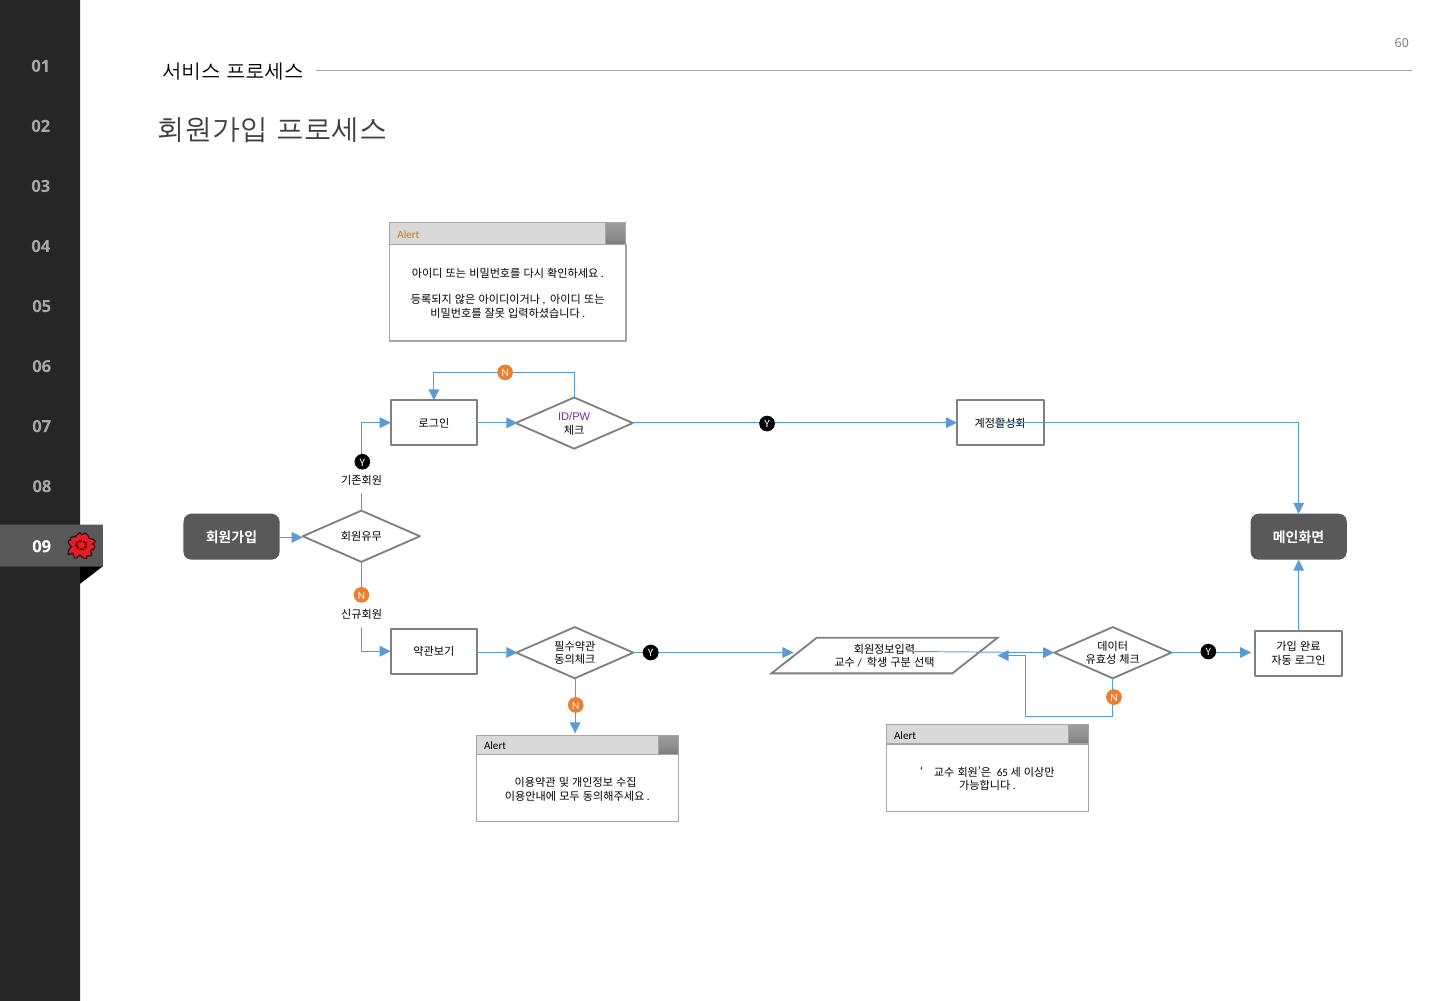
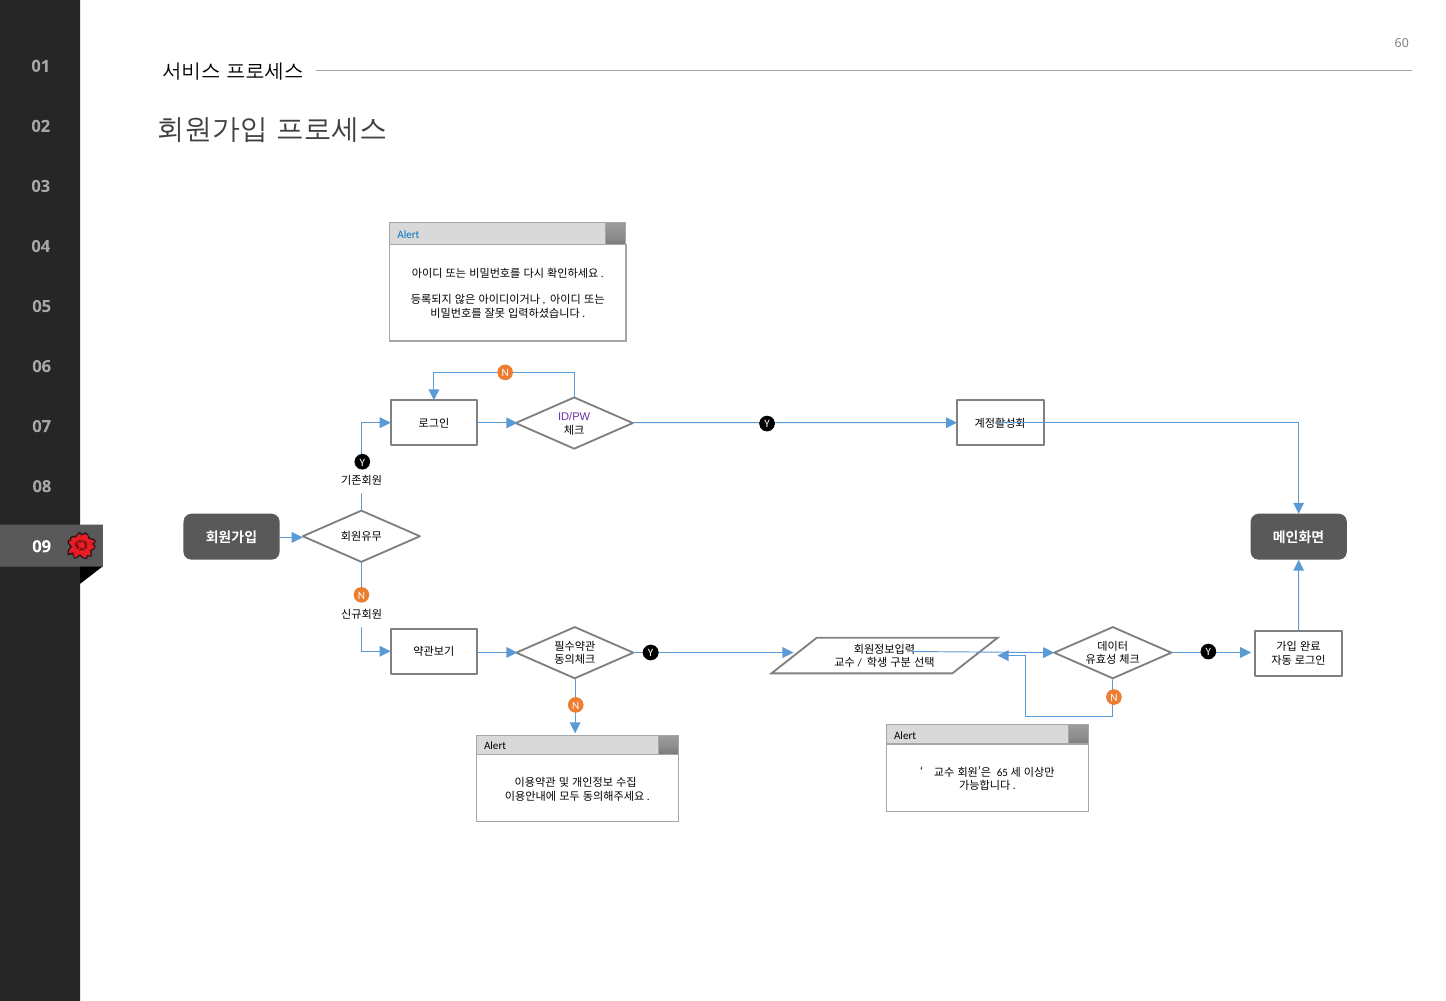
Alert at (408, 235) colour: orange -> blue
